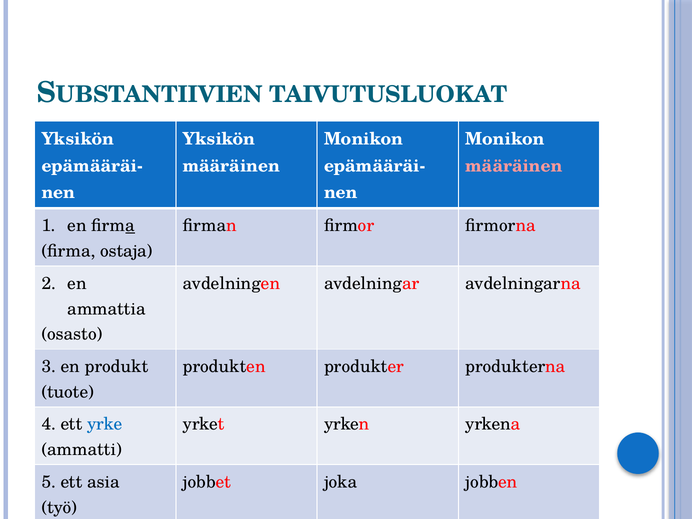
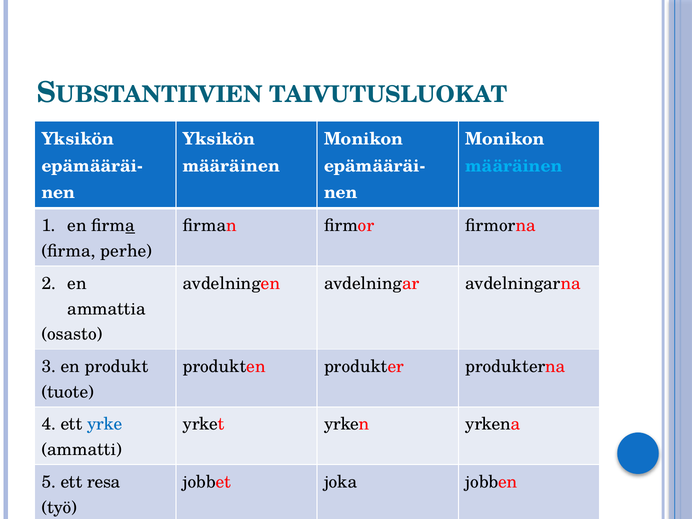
määräinen at (514, 166) colour: pink -> light blue
firma ostaja: ostaja -> perhe
asia: asia -> resa
